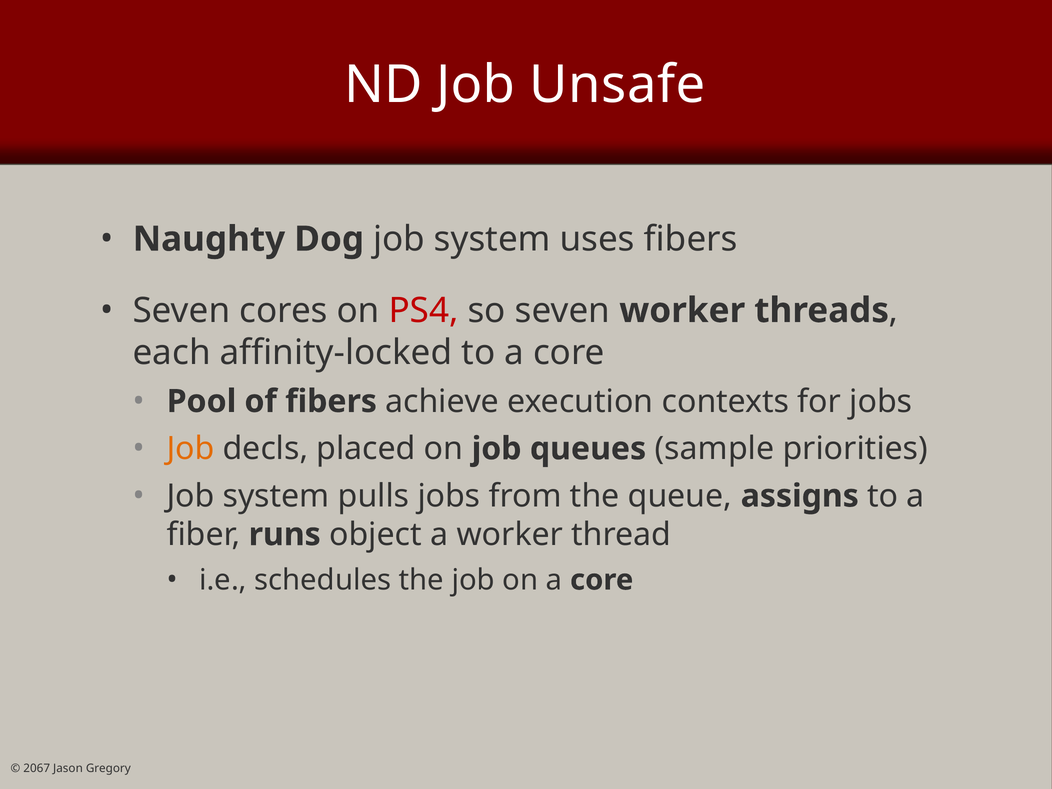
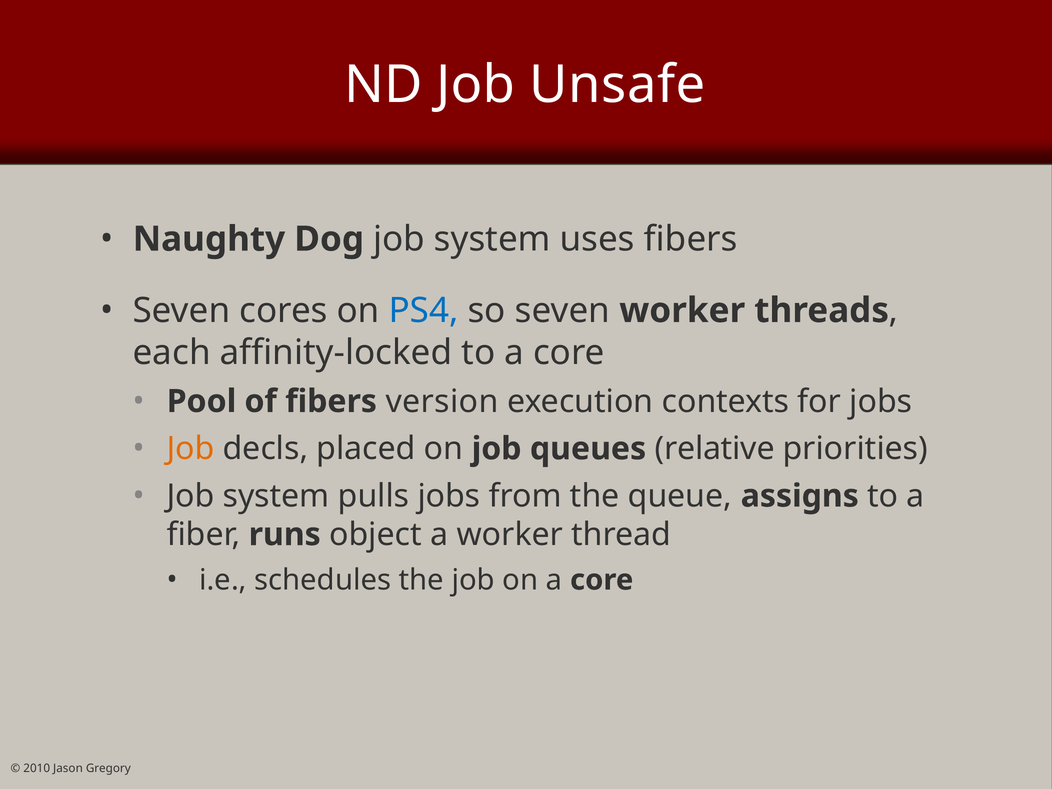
PS4 colour: red -> blue
achieve: achieve -> version
sample: sample -> relative
2067: 2067 -> 2010
